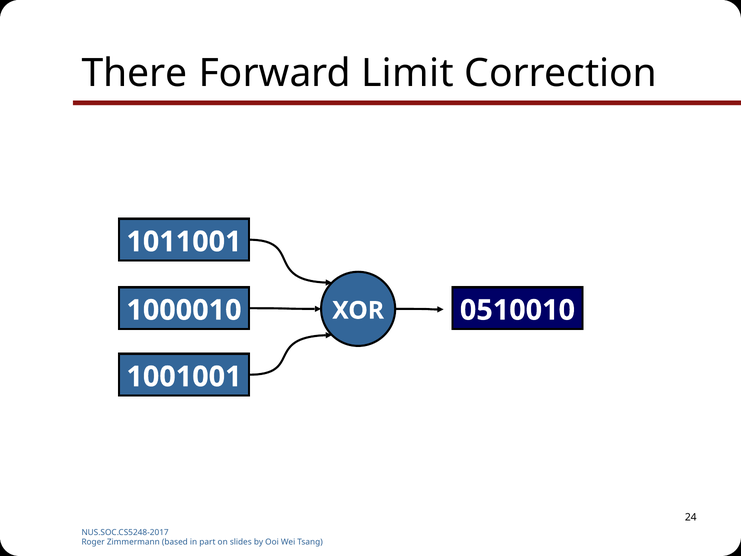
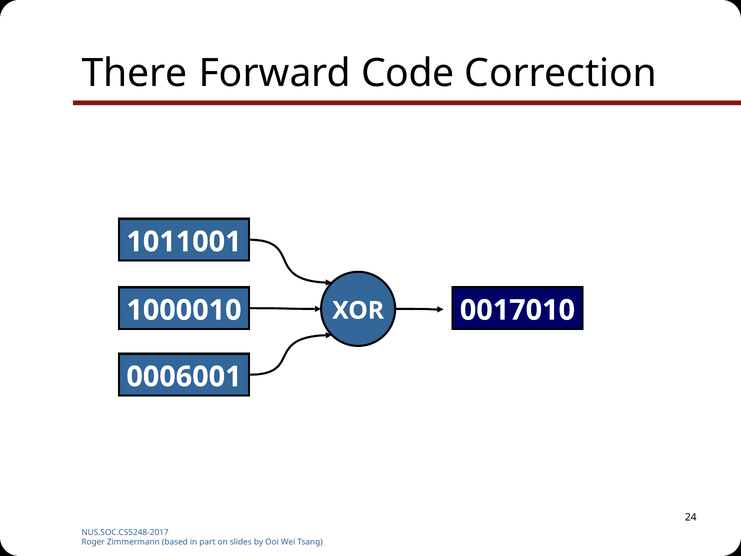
Limit: Limit -> Code
0510010: 0510010 -> 0017010
1001001: 1001001 -> 0006001
